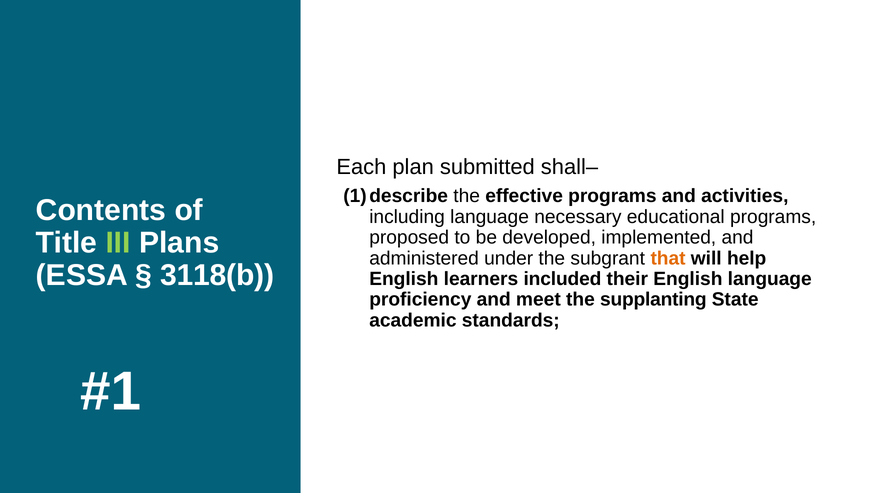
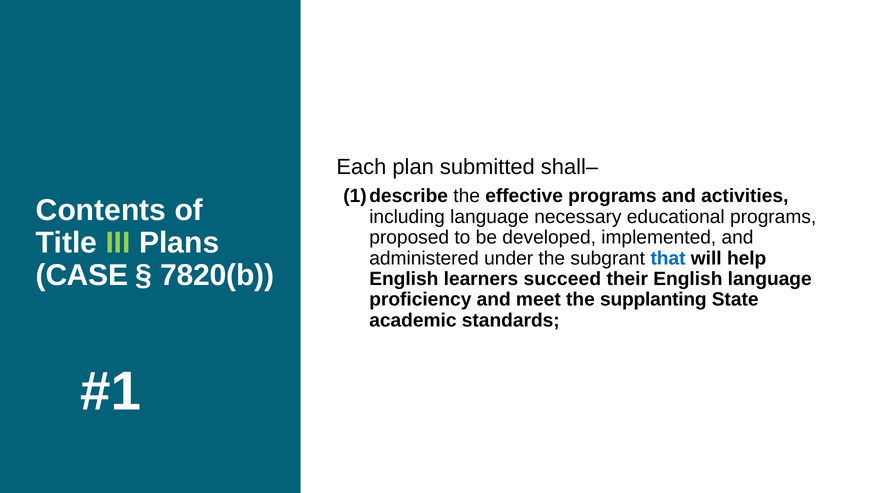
that colour: orange -> blue
ESSA: ESSA -> CASE
3118(b: 3118(b -> 7820(b
included: included -> succeed
